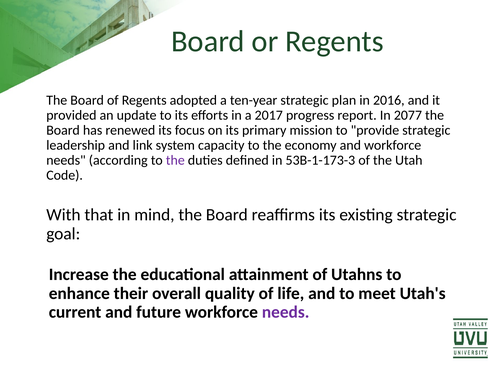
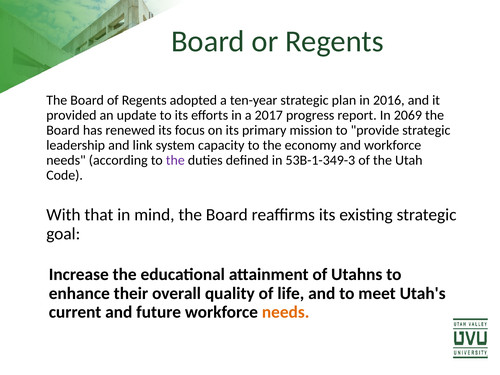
2077: 2077 -> 2069
53B-1-173-3: 53B-1-173-3 -> 53B-1-349-3
needs at (286, 312) colour: purple -> orange
